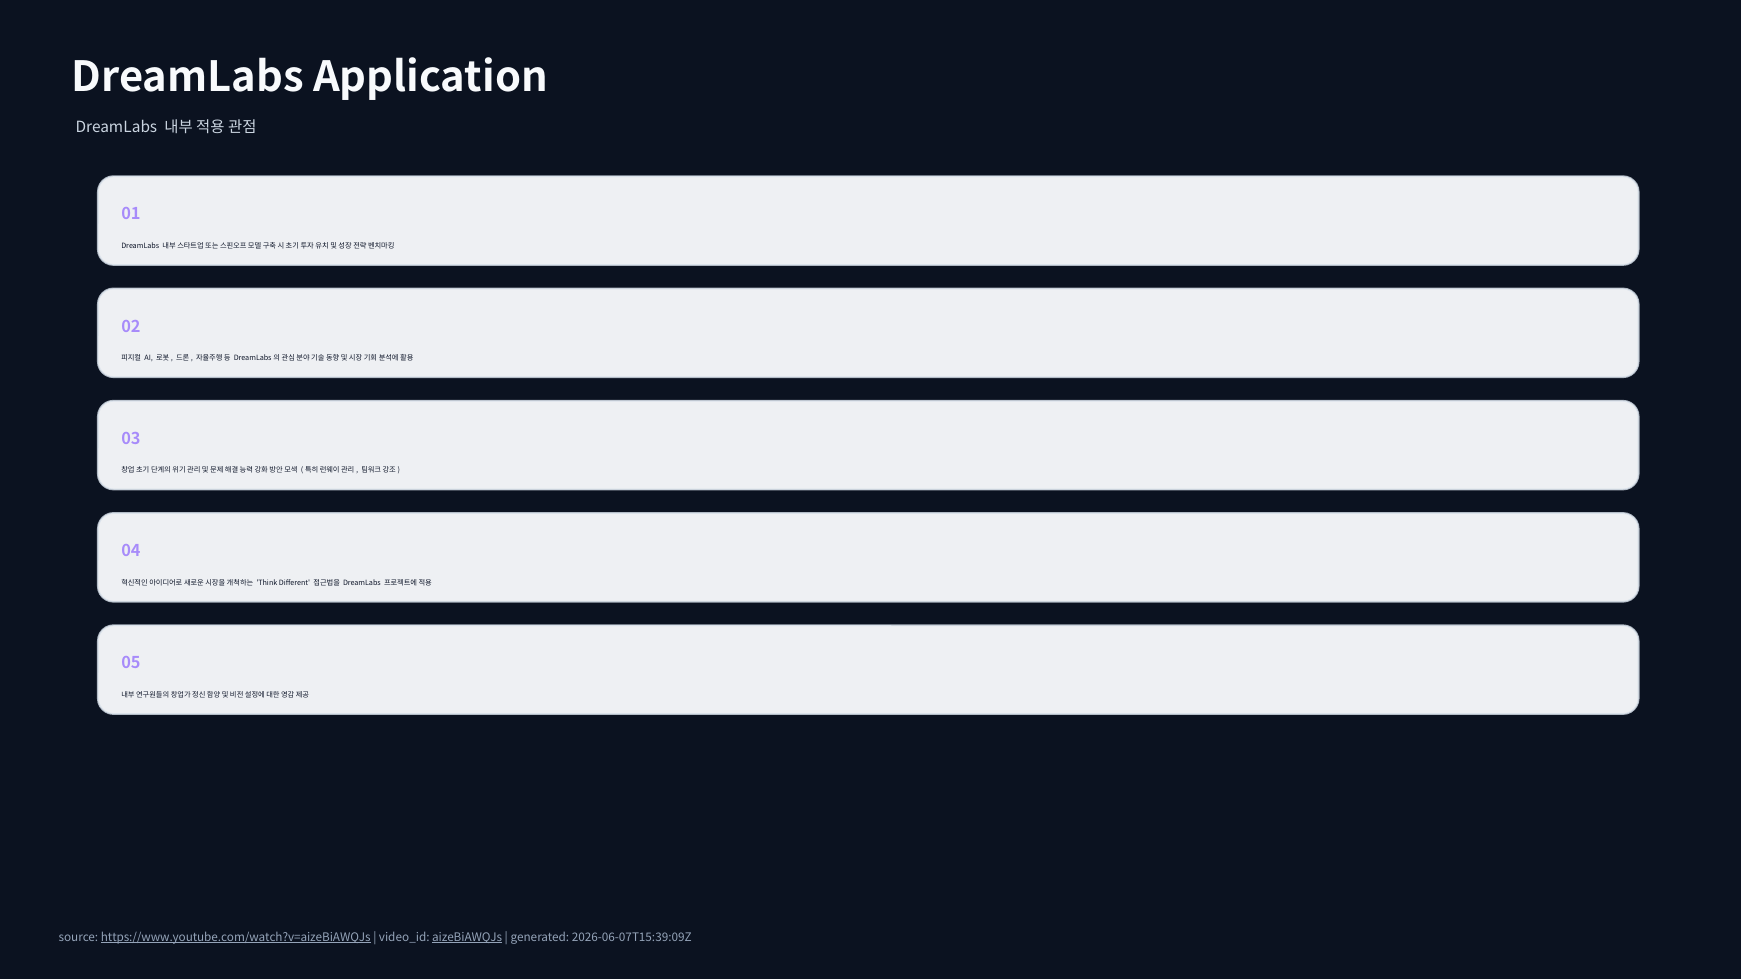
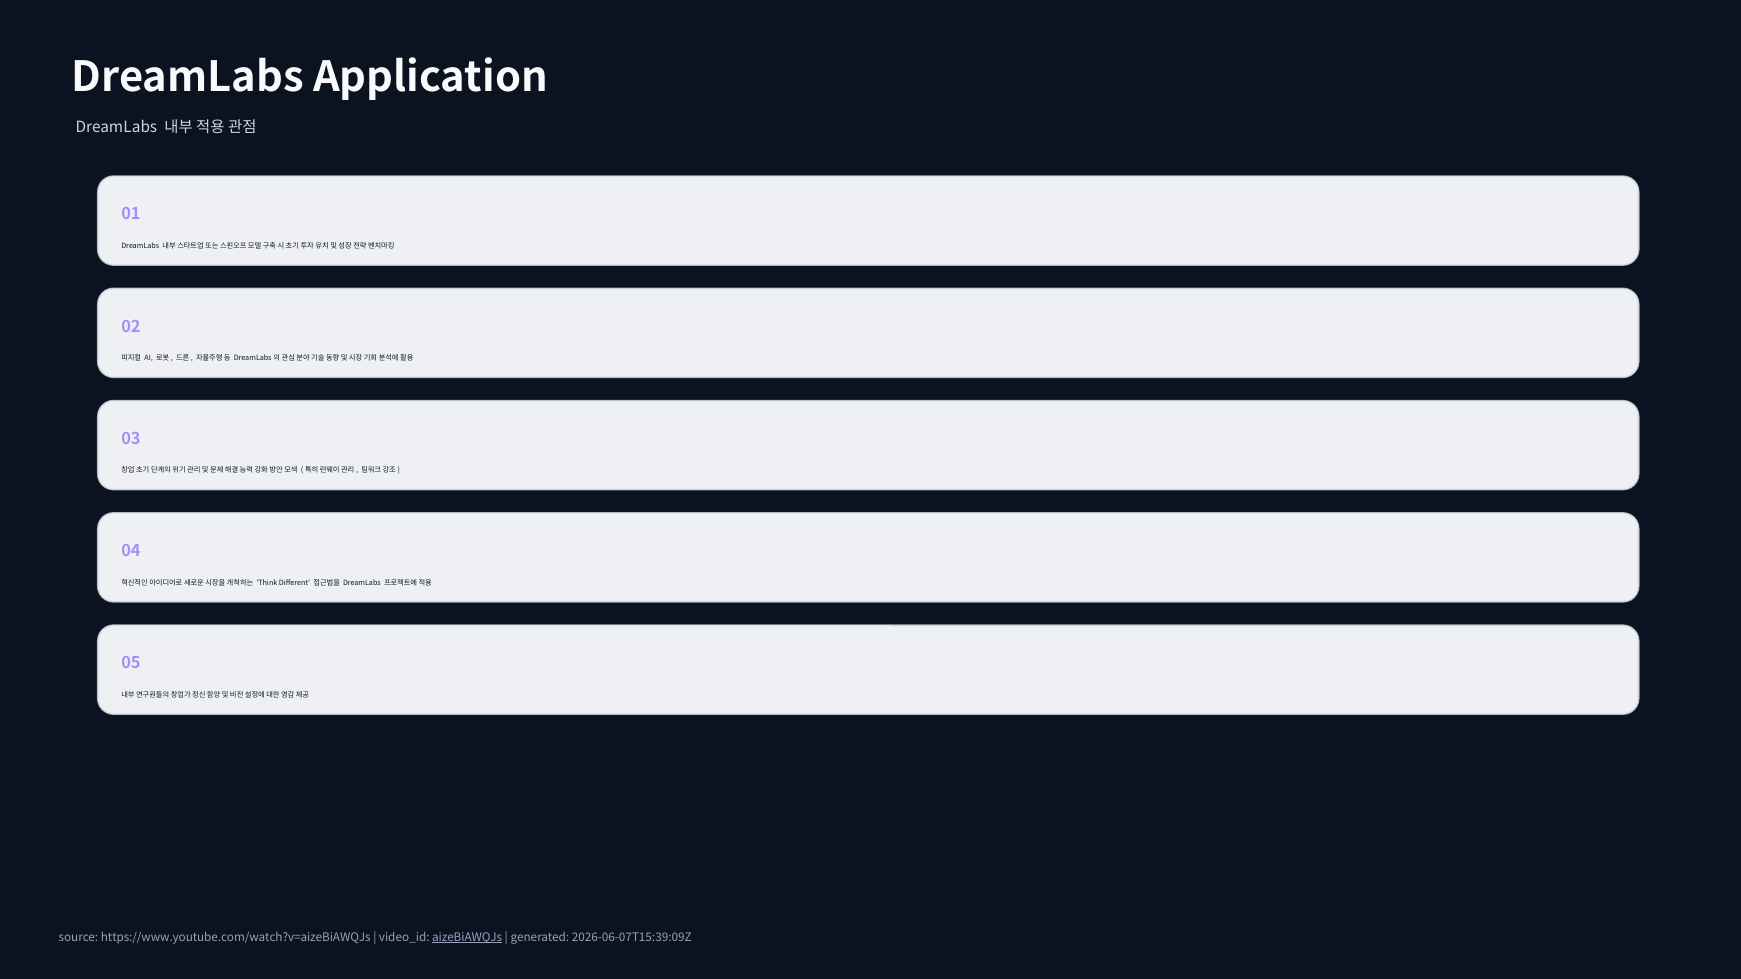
https://www.youtube.com/watch?v=aizeBiAWQJs underline: present -> none
